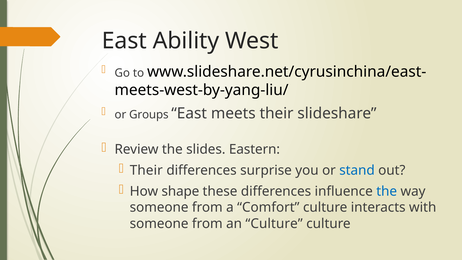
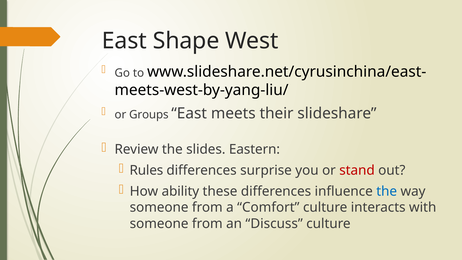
Ability: Ability -> Shape
Their at (146, 170): Their -> Rules
stand colour: blue -> red
shape: shape -> ability
an Culture: Culture -> Discuss
